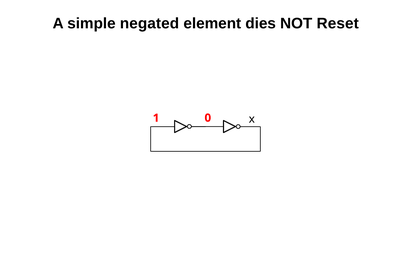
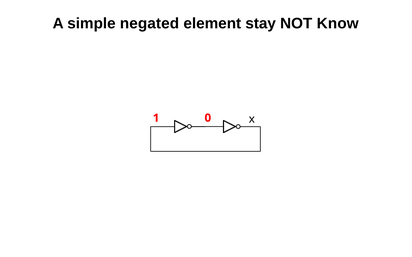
dies: dies -> stay
Reset: Reset -> Know
